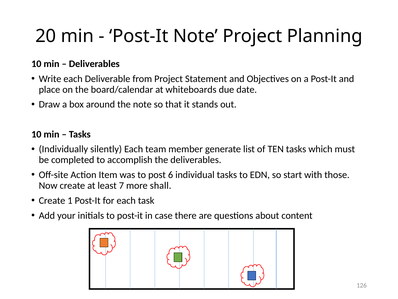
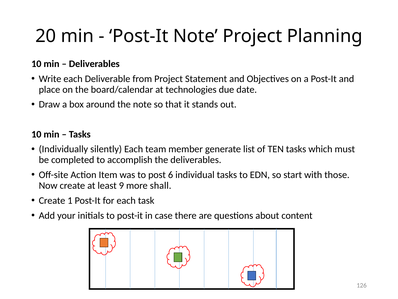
whiteboards: whiteboards -> technologies
7: 7 -> 9
